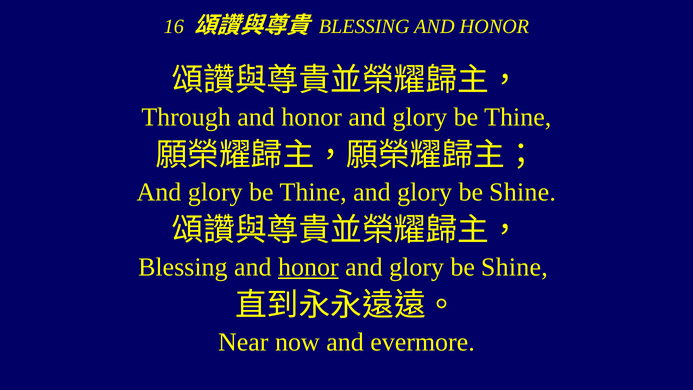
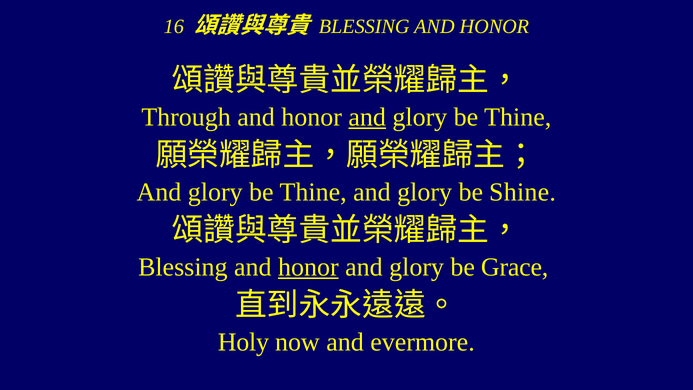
and at (367, 117) underline: none -> present
Shine at (514, 267): Shine -> Grace
Near: Near -> Holy
